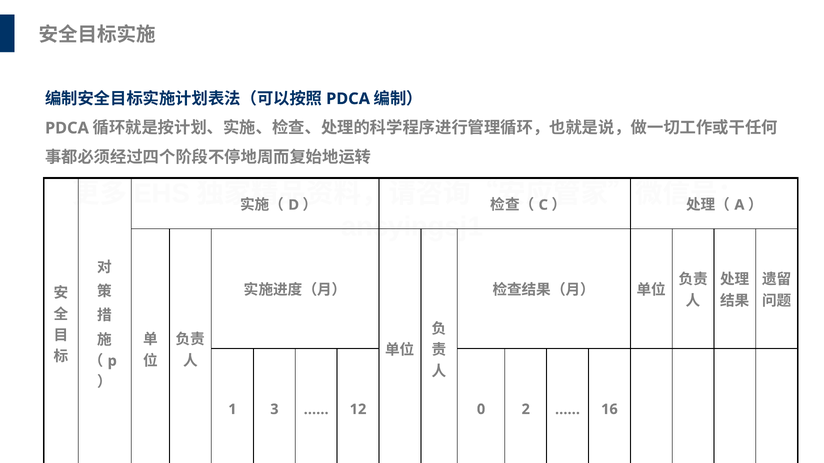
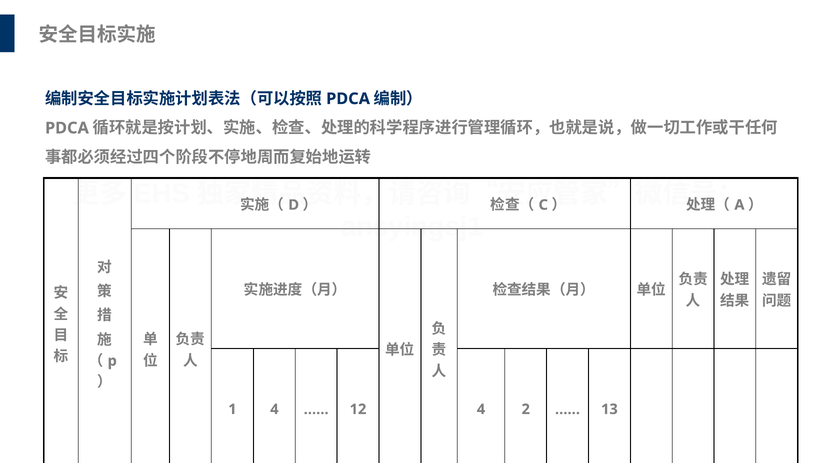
1 3: 3 -> 4
12 0: 0 -> 4
16: 16 -> 13
